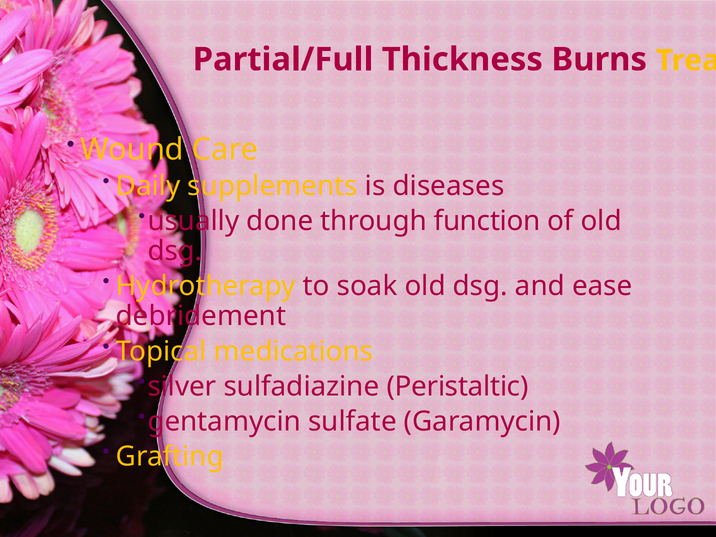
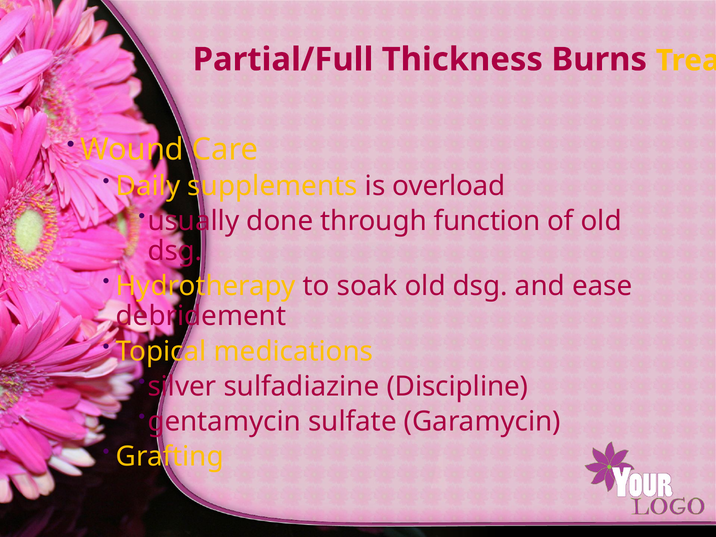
diseases: diseases -> overload
Peristaltic: Peristaltic -> Discipline
